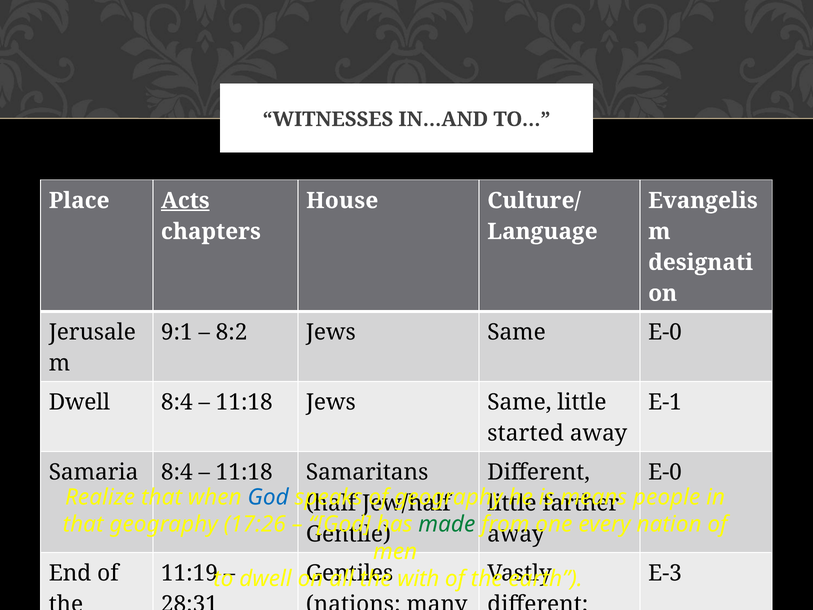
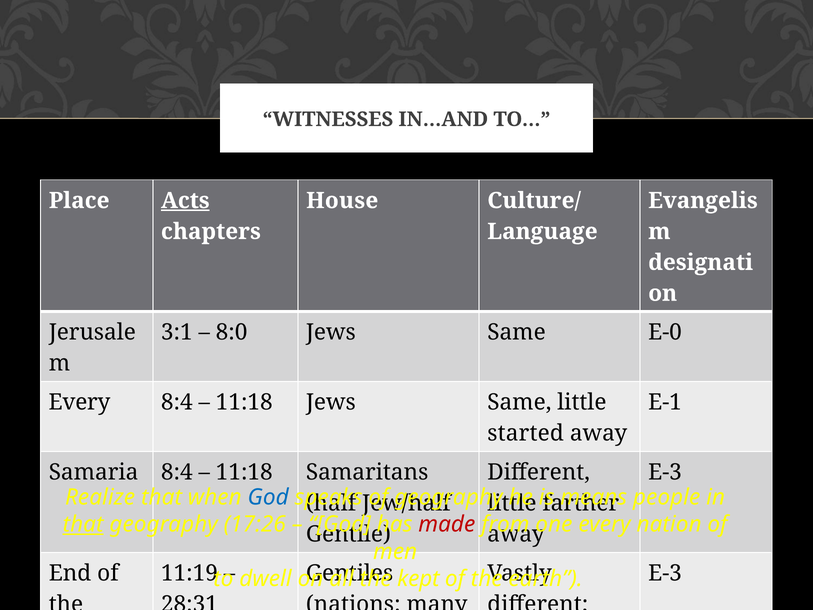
9:1: 9:1 -> 3:1
8:2: 8:2 -> 8:0
Dwell at (79, 402): Dwell -> Every
E-0 at (665, 472): E-0 -> E-3
that at (83, 524) underline: none -> present
made colour: green -> red
with: with -> kept
